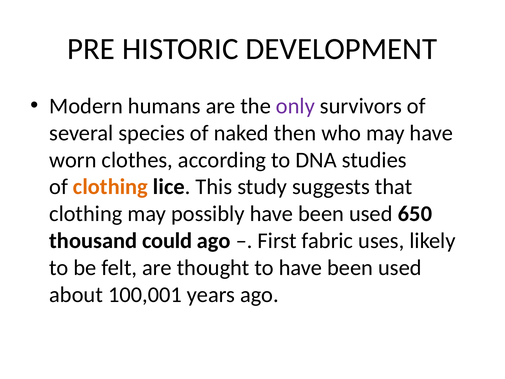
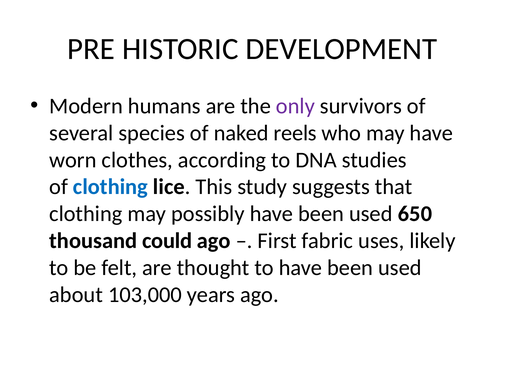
then: then -> reels
clothing at (110, 187) colour: orange -> blue
100,001: 100,001 -> 103,000
